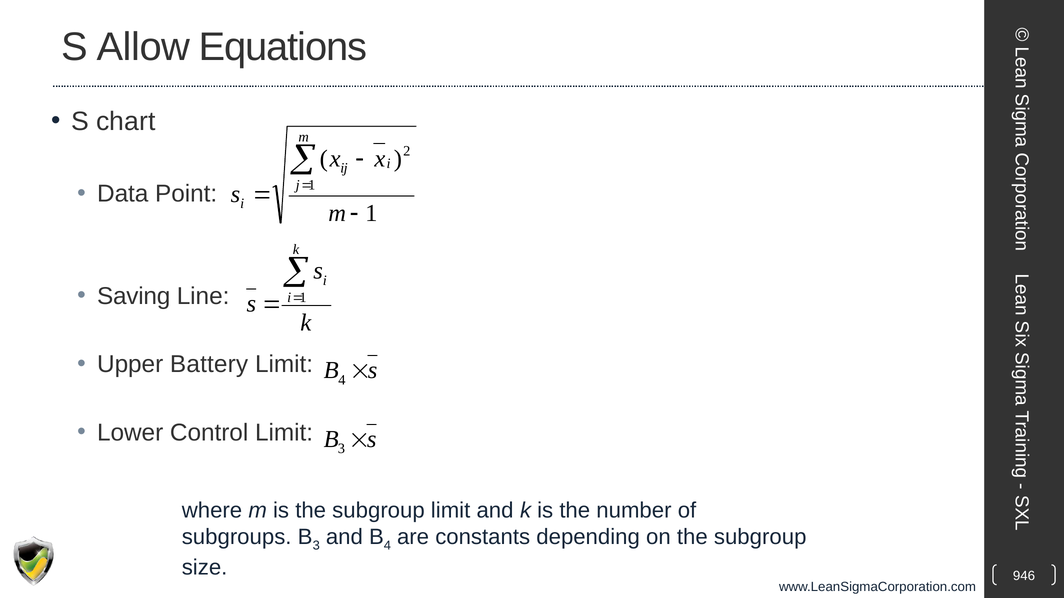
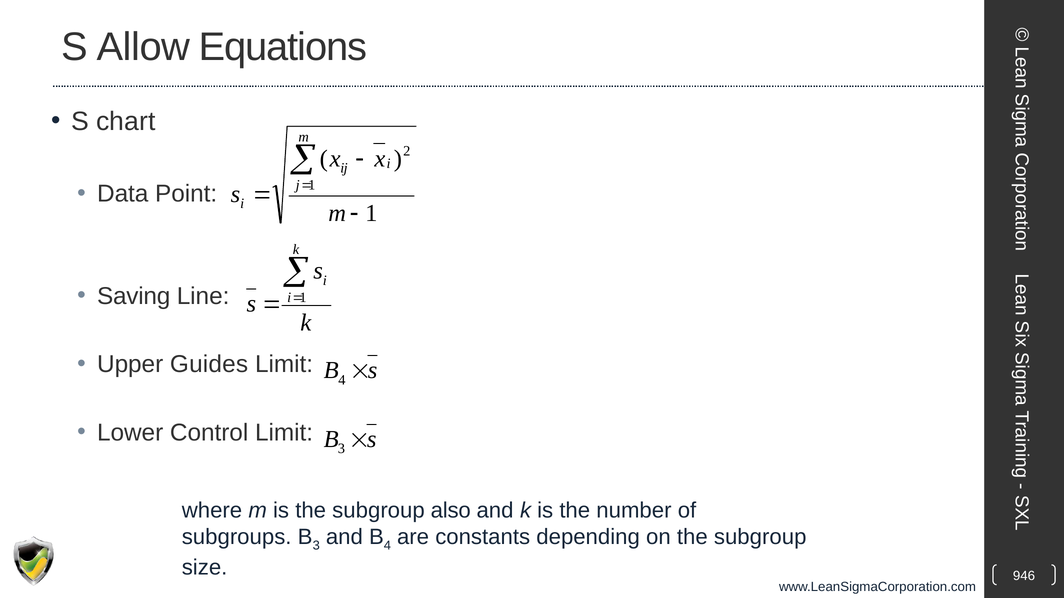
Battery: Battery -> Guides
subgroup limit: limit -> also
